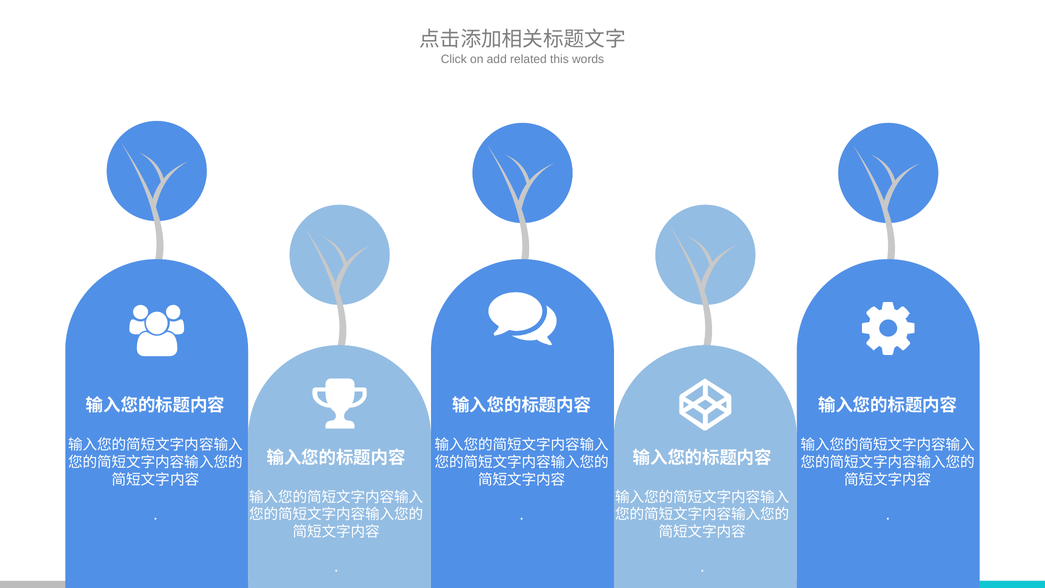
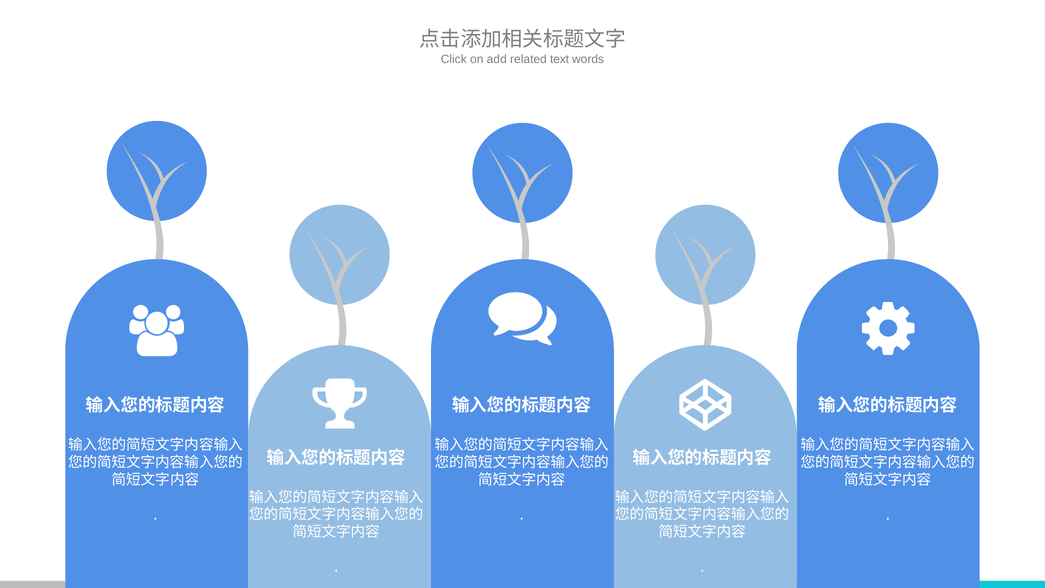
this: this -> text
